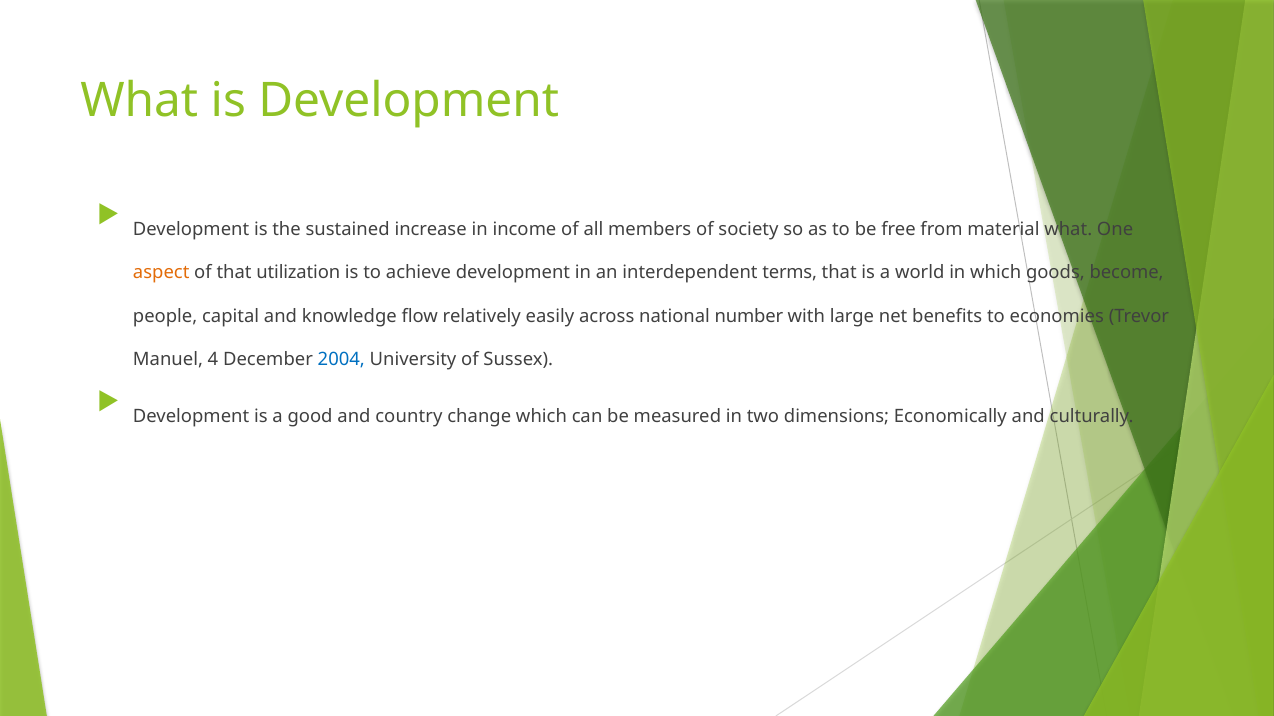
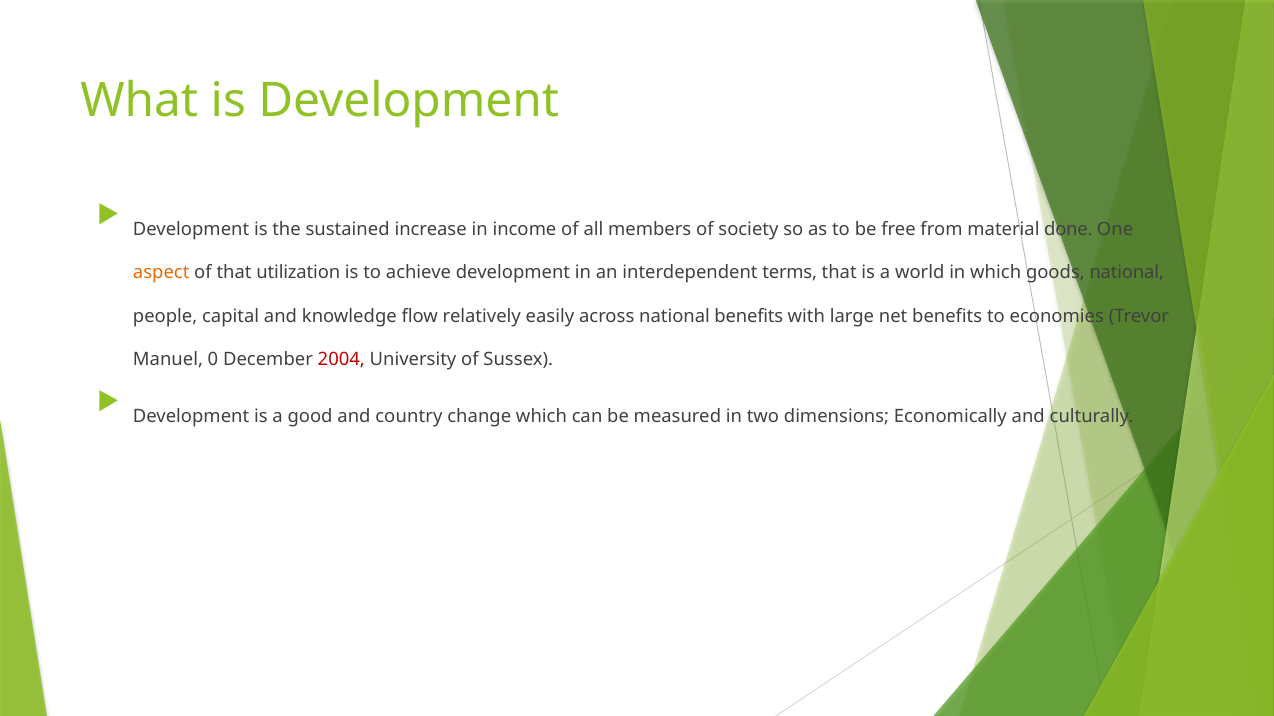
material what: what -> done
goods become: become -> national
national number: number -> benefits
4: 4 -> 0
2004 colour: blue -> red
